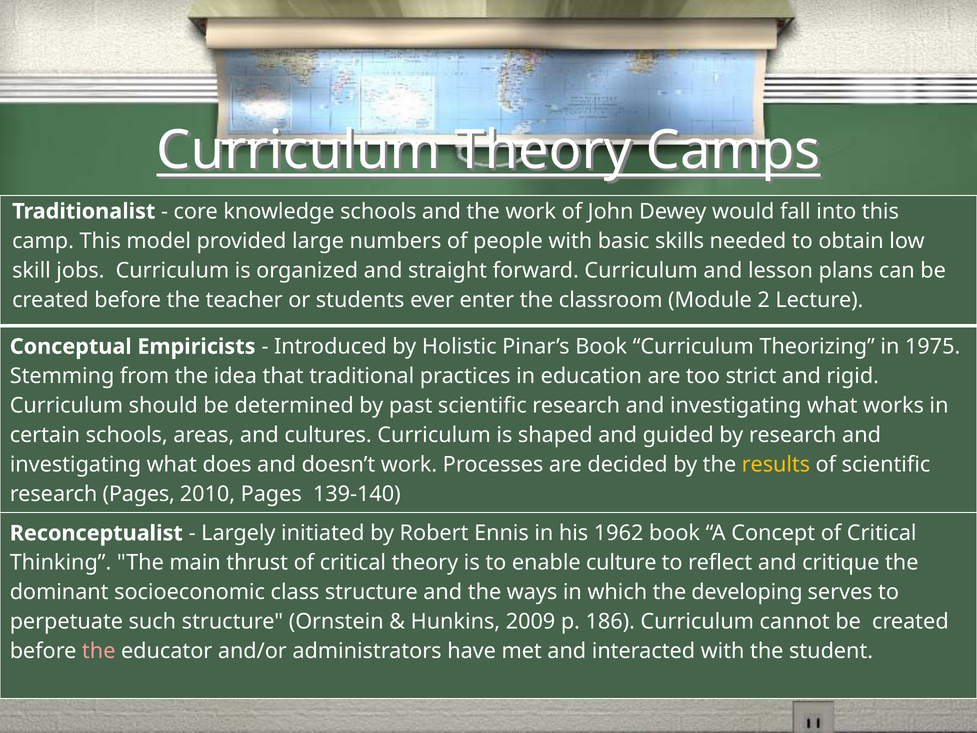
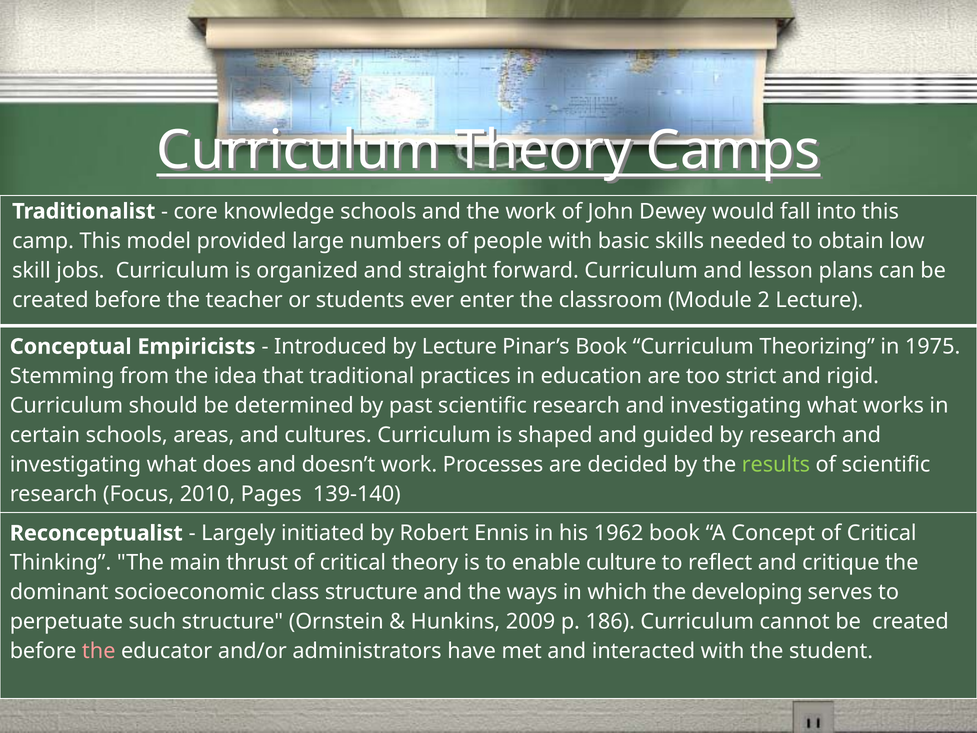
by Holistic: Holistic -> Lecture
results colour: yellow -> light green
research Pages: Pages -> Focus
